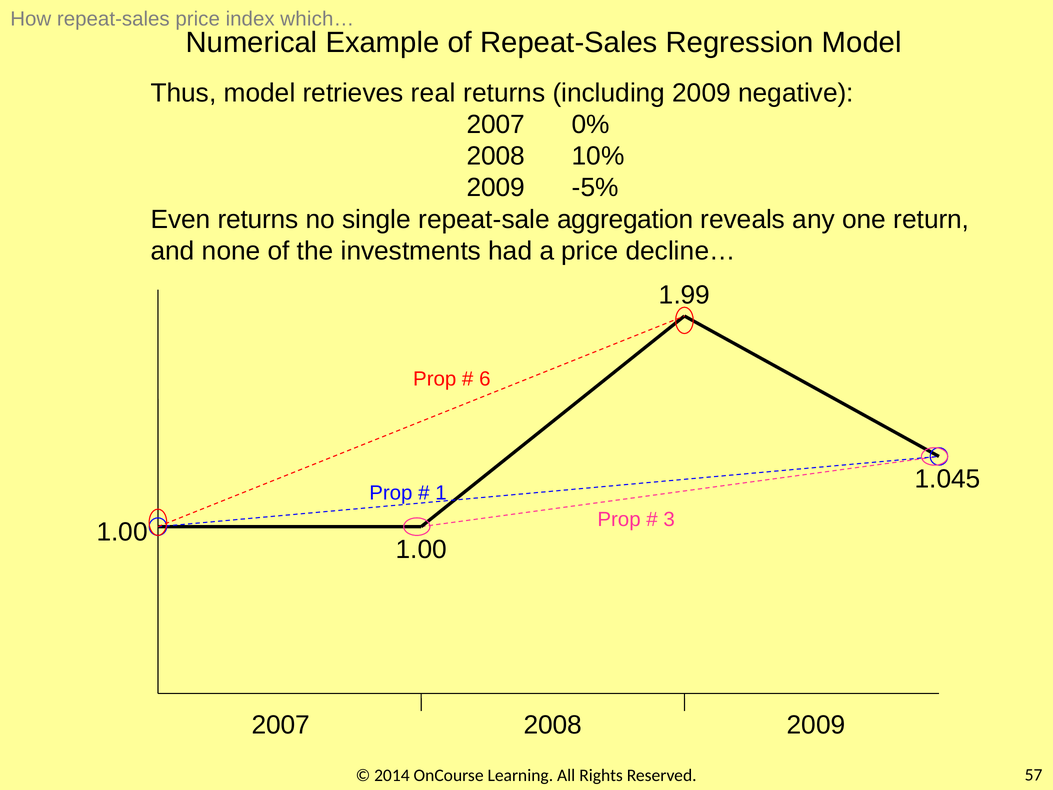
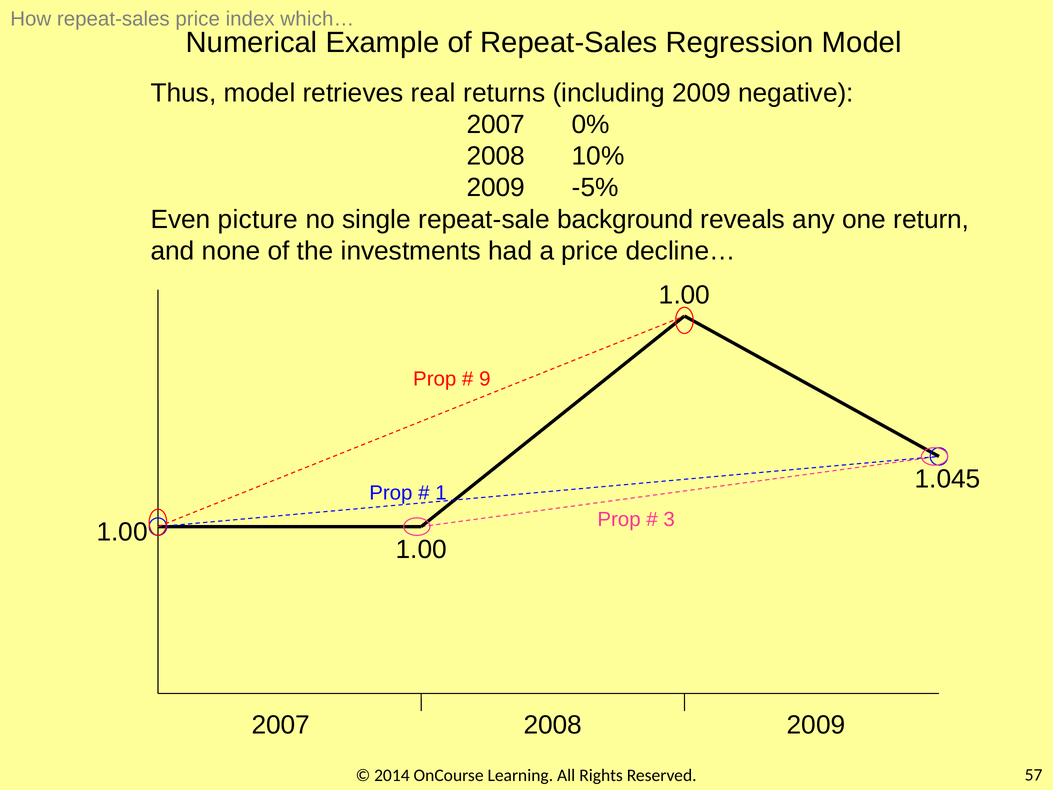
Even returns: returns -> picture
aggregation: aggregation -> background
1.99 at (685, 295): 1.99 -> 1.00
6: 6 -> 9
